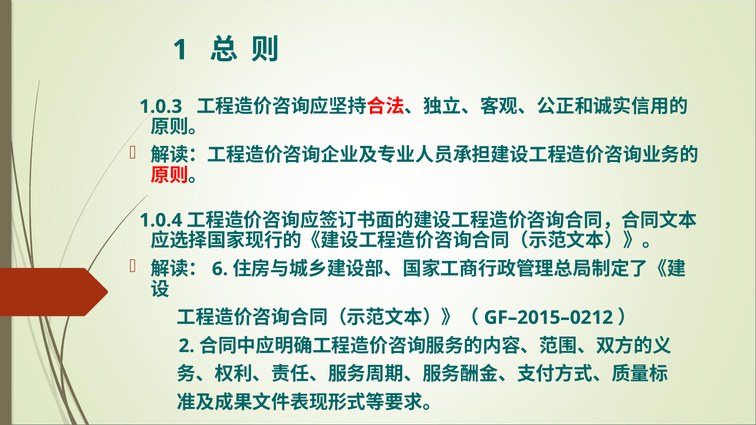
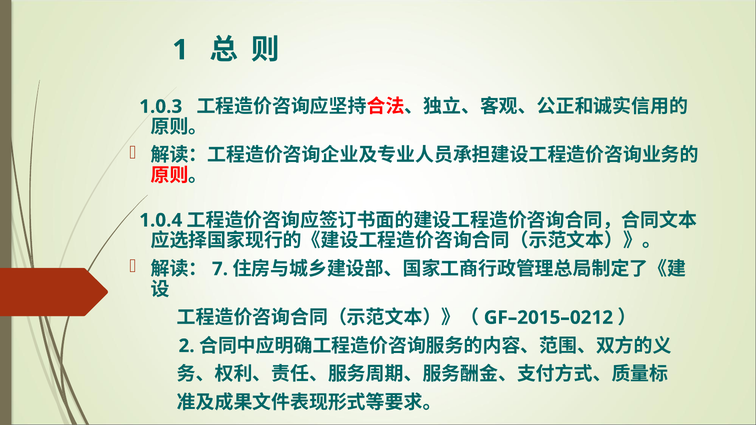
6: 6 -> 7
